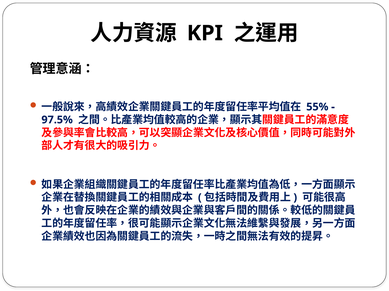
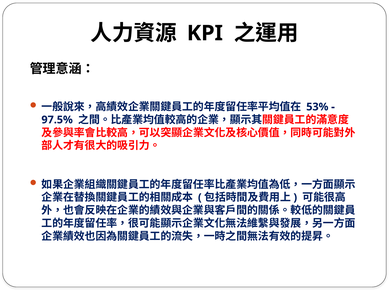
55%: 55% -> 53%
